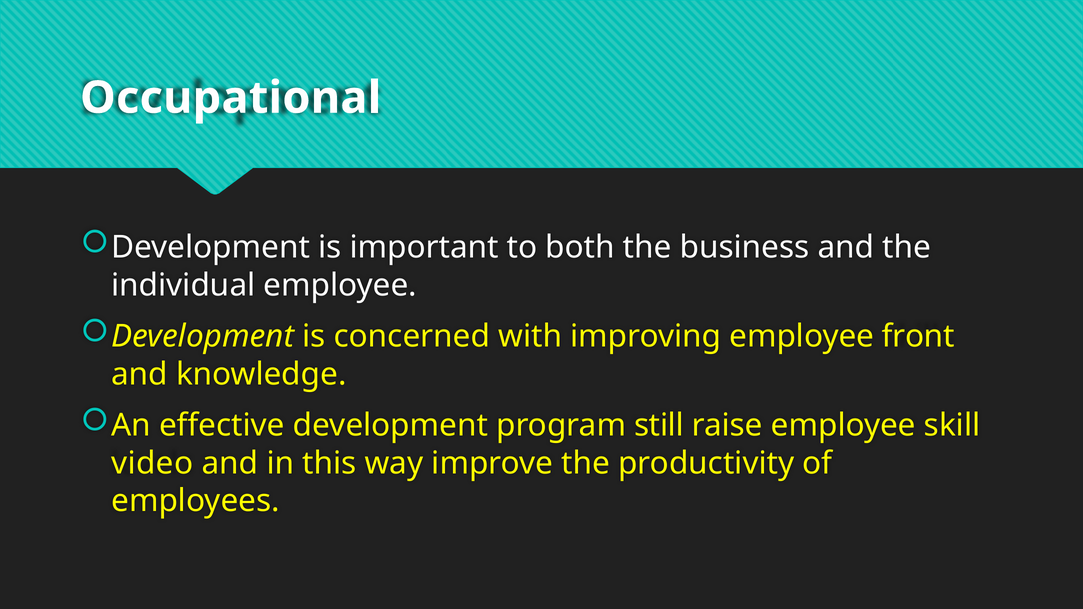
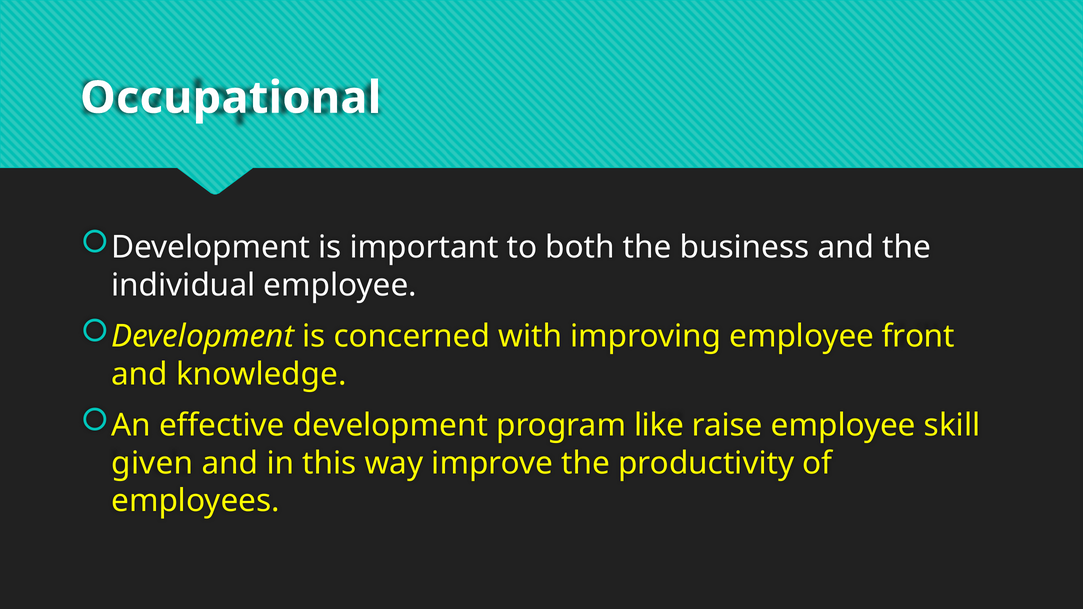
still: still -> like
video: video -> given
